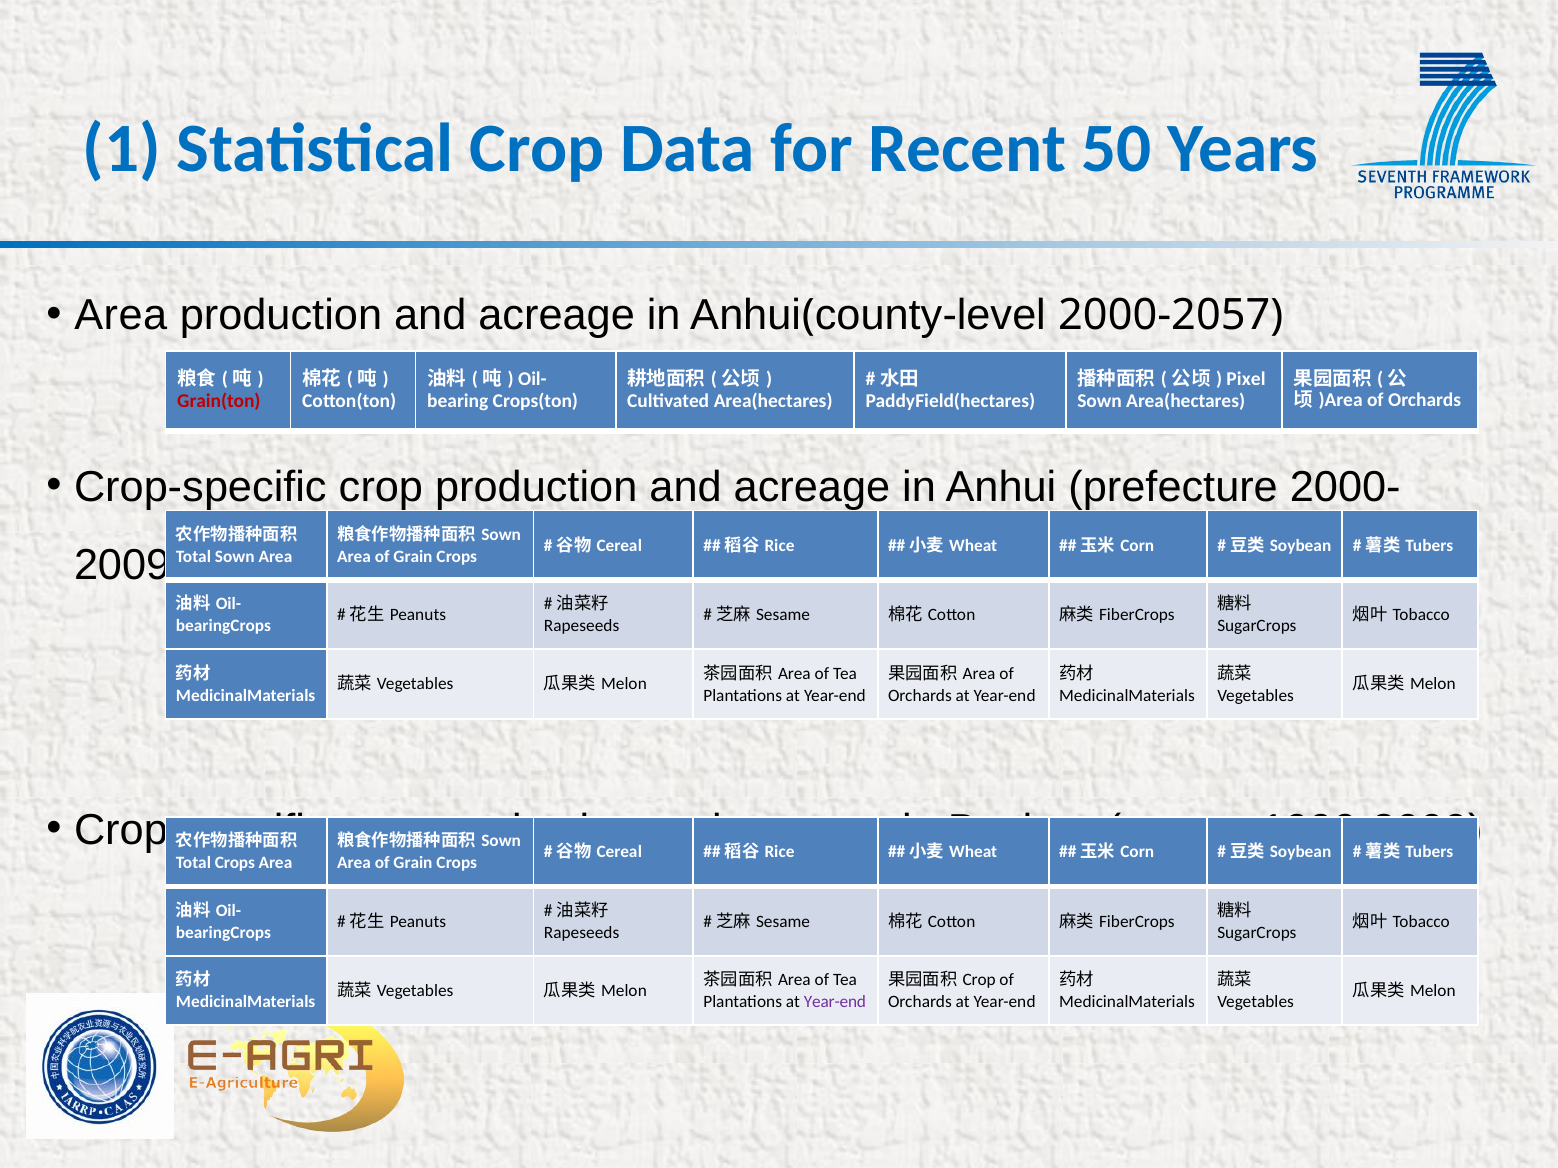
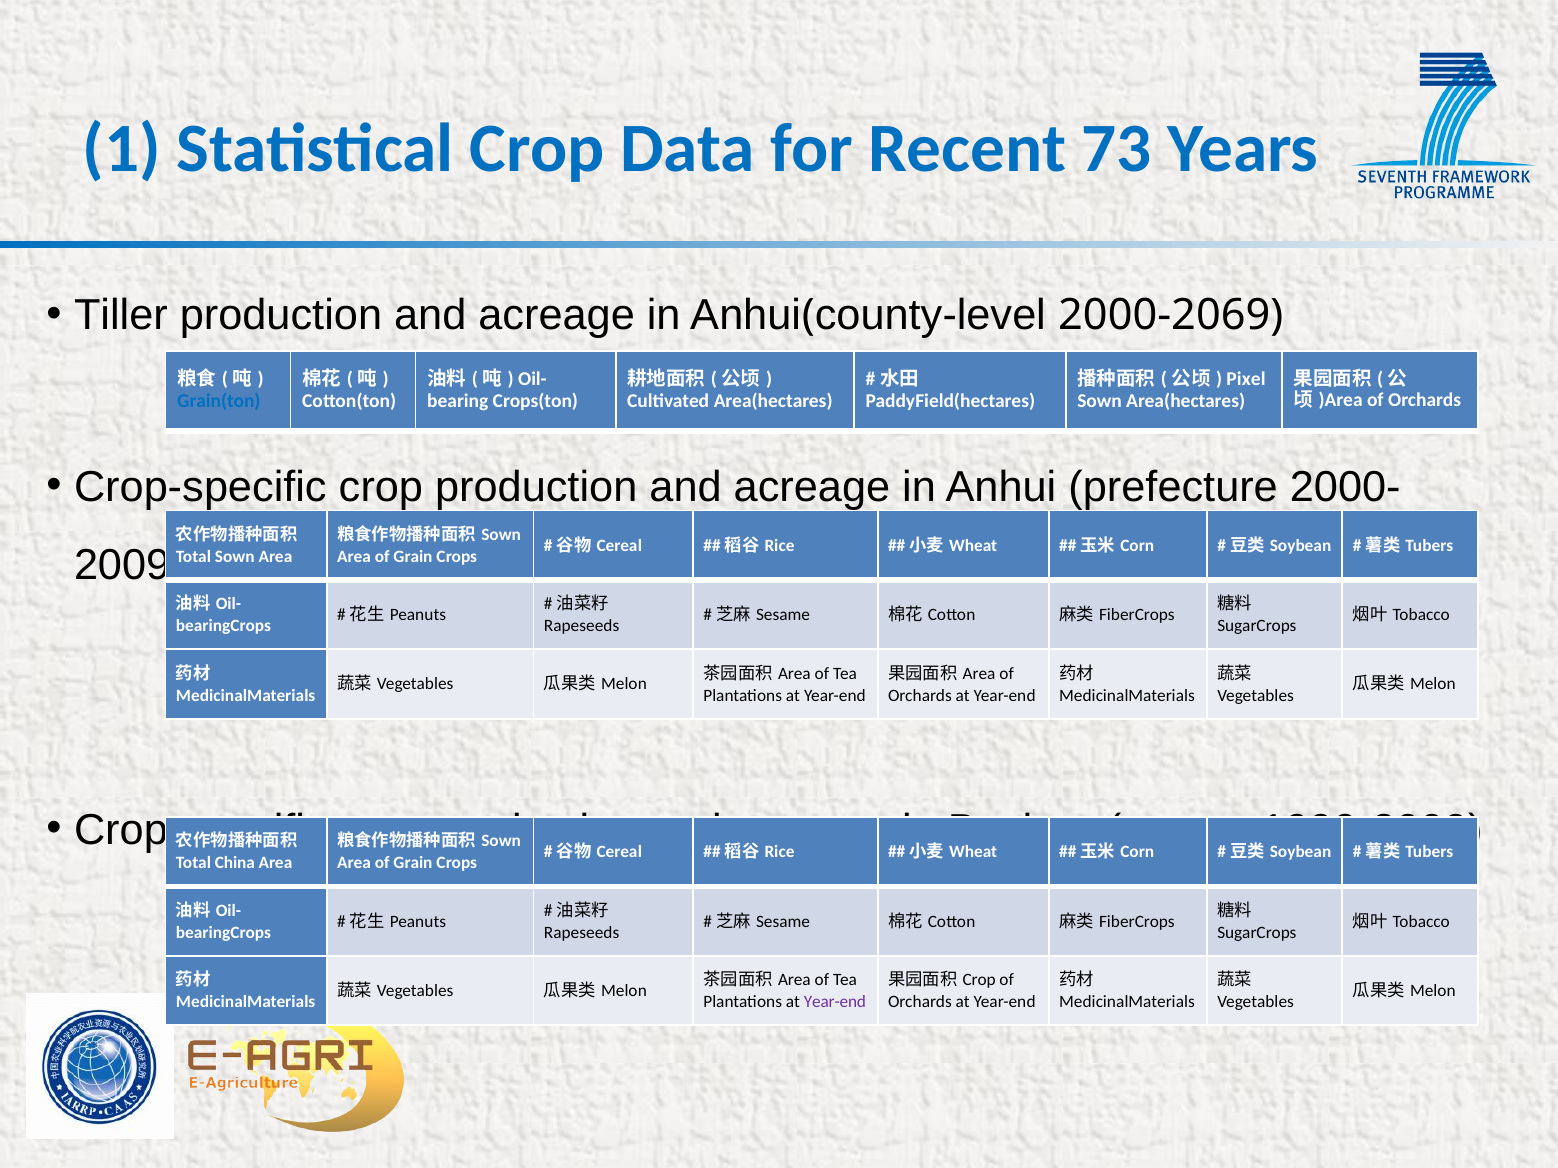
50: 50 -> 73
Area at (121, 316): Area -> Tiller
2000-2057: 2000-2057 -> 2000-2069
Grain(ton colour: red -> blue
Total Crops: Crops -> China
